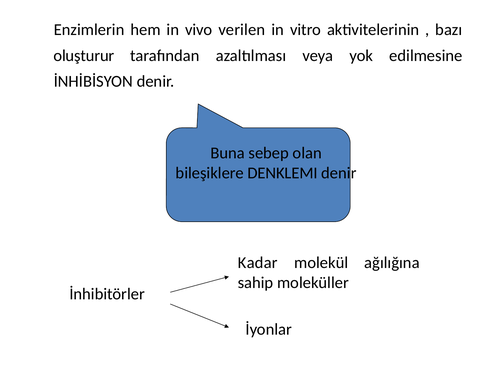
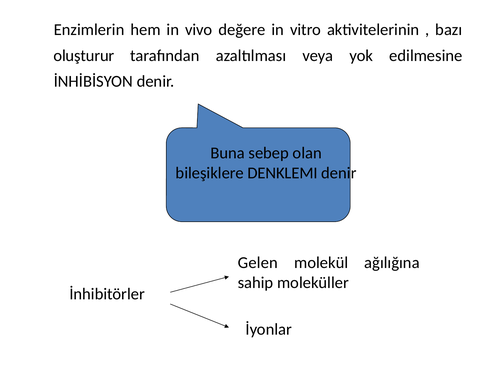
verilen: verilen -> değere
Kadar: Kadar -> Gelen
